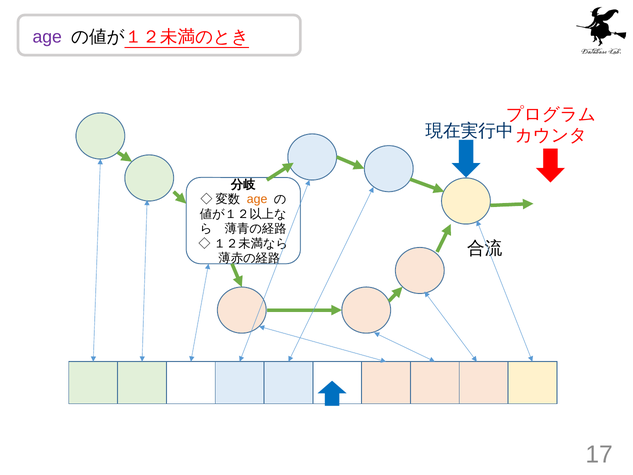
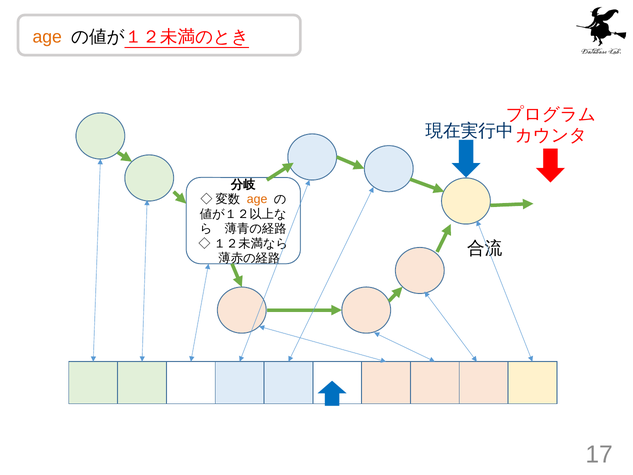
age at (47, 37) colour: purple -> orange
